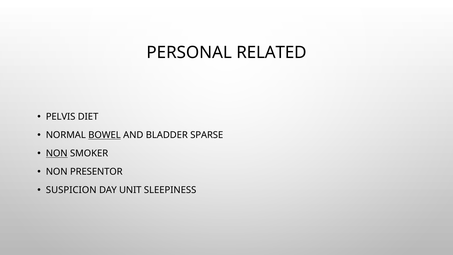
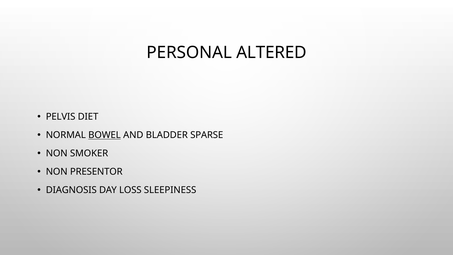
RELATED: RELATED -> ALTERED
NON at (57, 153) underline: present -> none
SUSPICION: SUSPICION -> DIAGNOSIS
UNIT: UNIT -> LOSS
